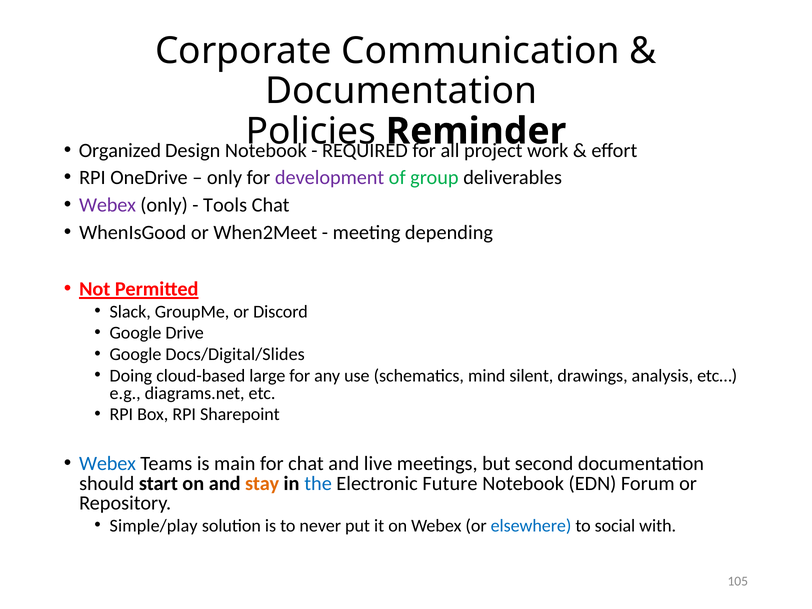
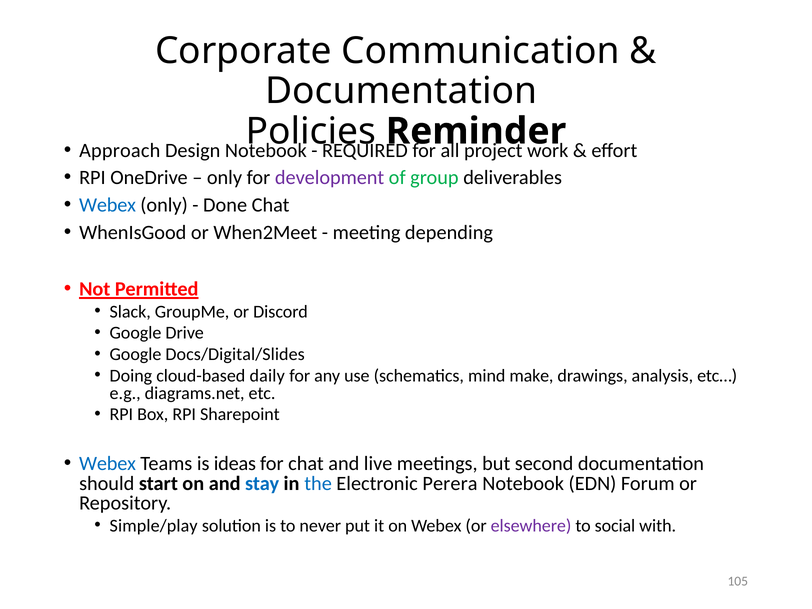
Organized: Organized -> Approach
Webex at (108, 205) colour: purple -> blue
Tools: Tools -> Done
large: large -> daily
silent: silent -> make
main: main -> ideas
stay colour: orange -> blue
Future: Future -> Perera
elsewhere colour: blue -> purple
